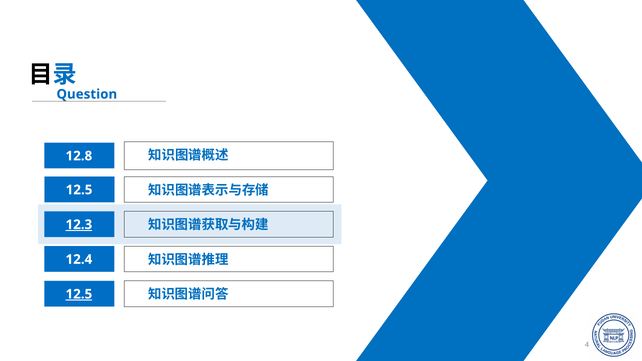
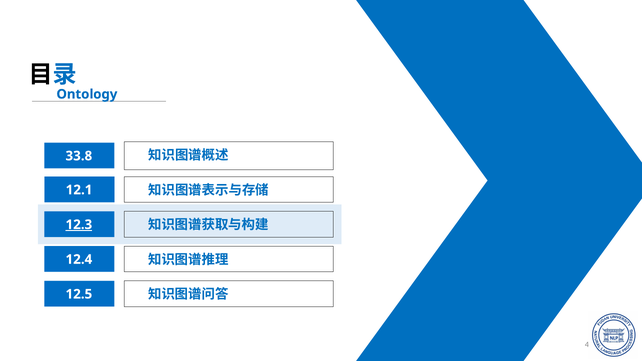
Question: Question -> Ontology
12.8: 12.8 -> 33.8
12.5 at (79, 190): 12.5 -> 12.1
12.5 at (79, 294) underline: present -> none
